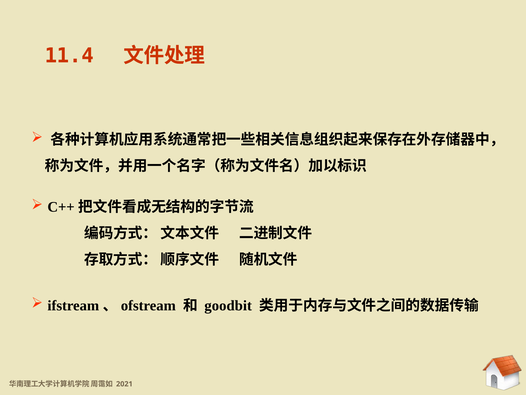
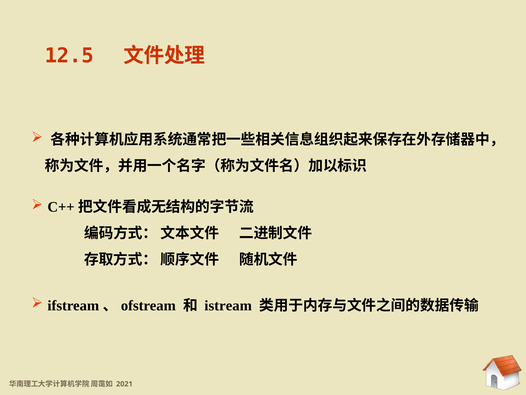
11.4: 11.4 -> 12.5
goodbit: goodbit -> istream
